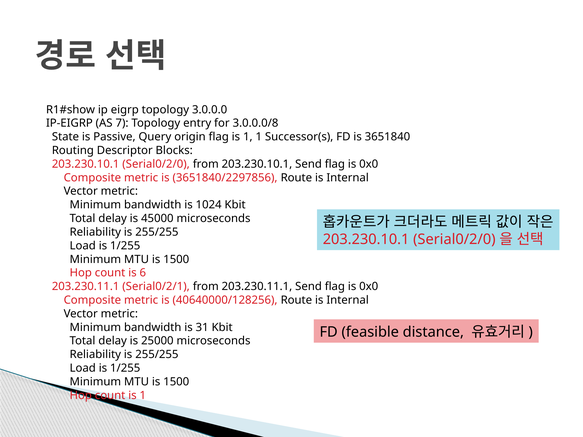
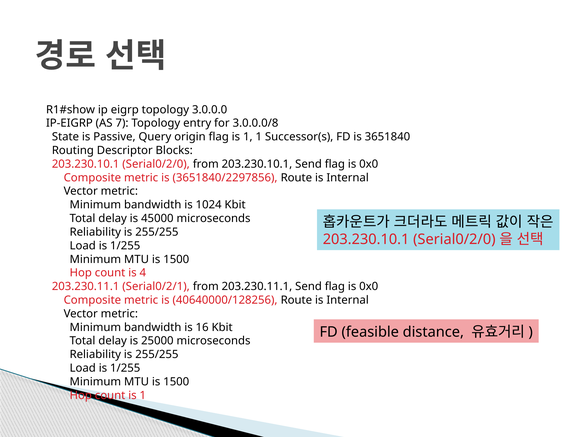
6: 6 -> 4
31: 31 -> 16
